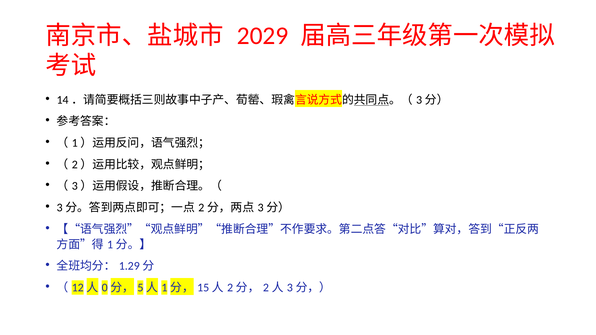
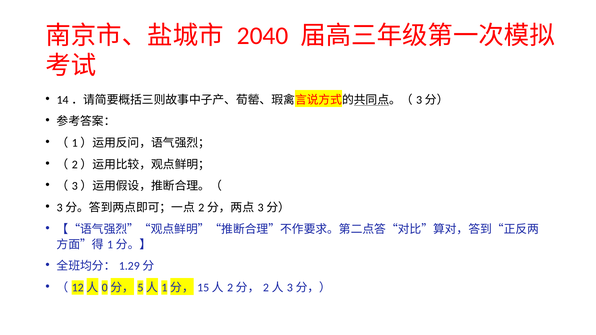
2029: 2029 -> 2040
